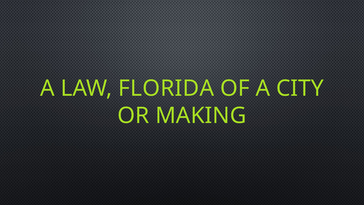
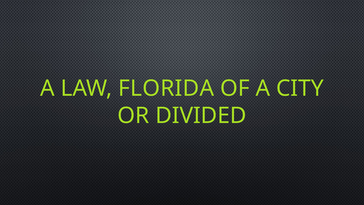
MAKING: MAKING -> DIVIDED
